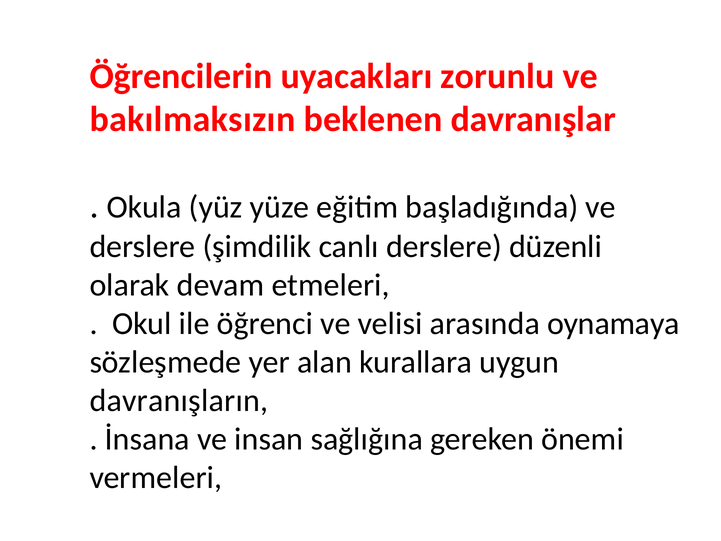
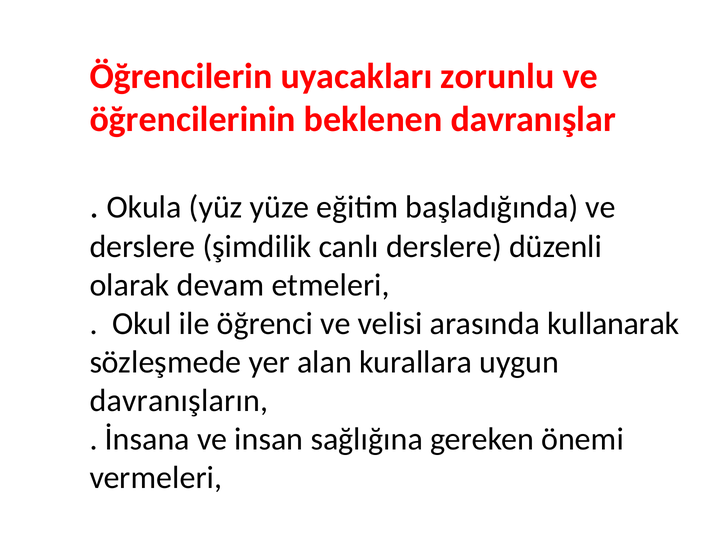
bakılmaksızın: bakılmaksızın -> öğrencilerinin
oynamaya: oynamaya -> kullanarak
